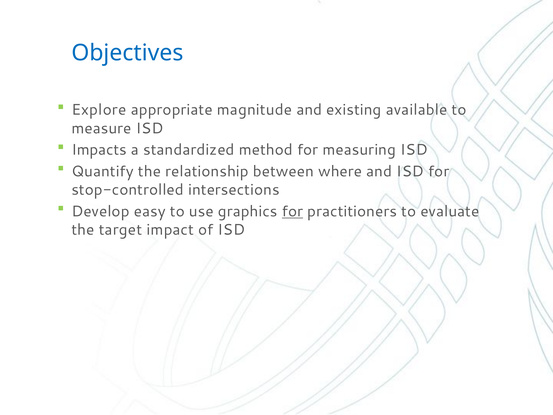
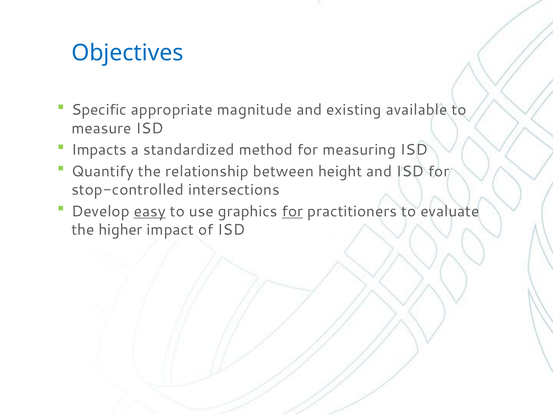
Explore: Explore -> Specific
where: where -> height
easy underline: none -> present
target: target -> higher
